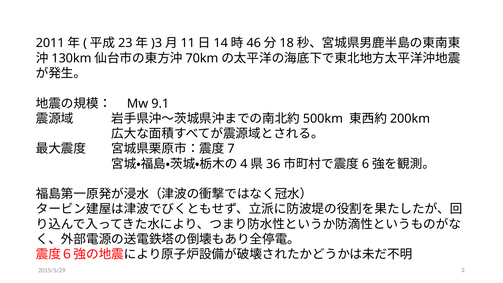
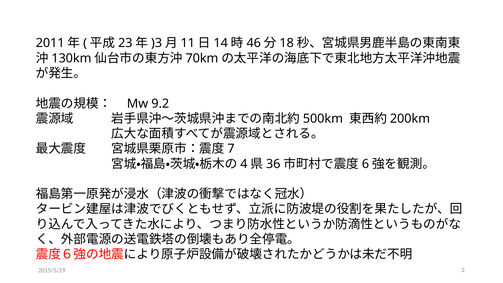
9.1: 9.1 -> 9.2
